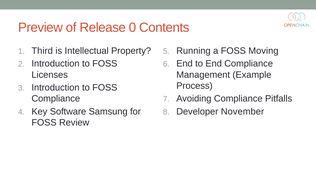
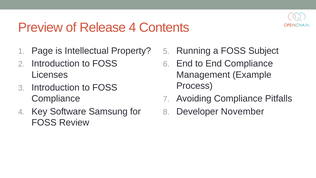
Release 0: 0 -> 4
Third: Third -> Page
Moving: Moving -> Subject
